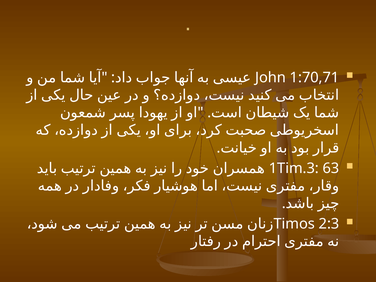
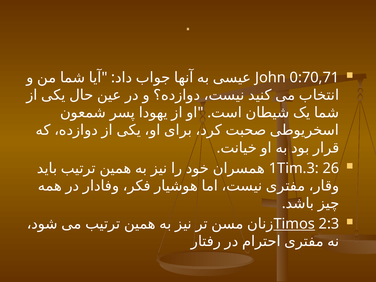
1:70,71: 1:70,71 -> 0:70,71
63: 63 -> 26
Timos underline: none -> present
